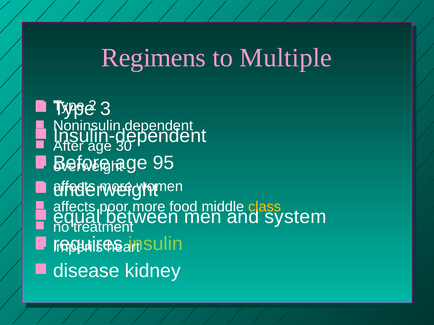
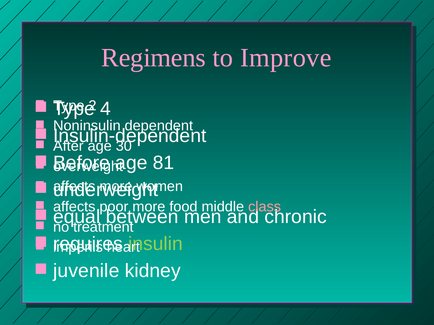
Multiple: Multiple -> Improve
3: 3 -> 4
95: 95 -> 81
class colour: yellow -> pink
system: system -> chronic
disease: disease -> juvenile
